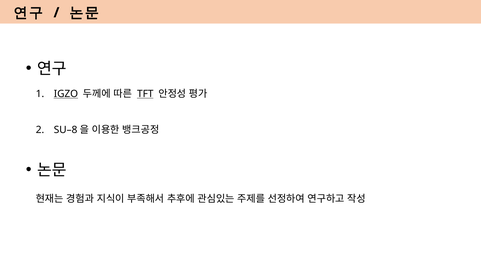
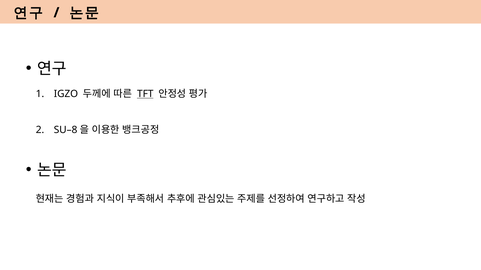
IGZO underline: present -> none
